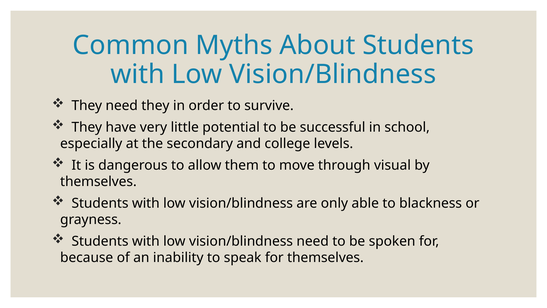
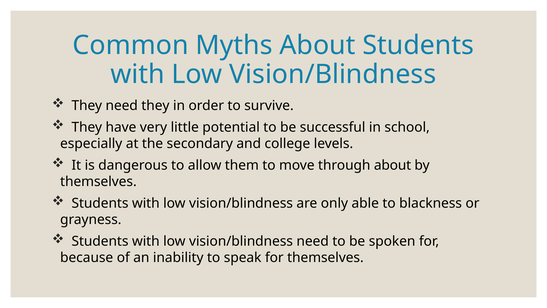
through visual: visual -> about
